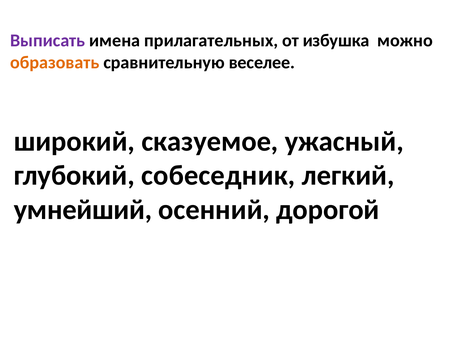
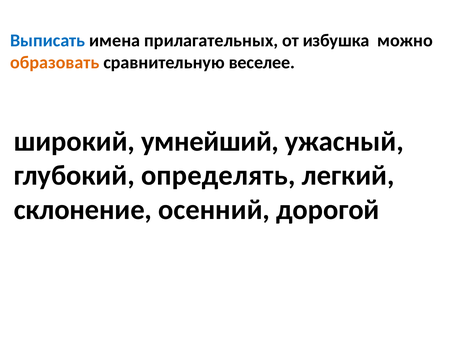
Выписать colour: purple -> blue
сказуемое: сказуемое -> умнейший
собеседник: собеседник -> определять
умнейший: умнейший -> склонение
